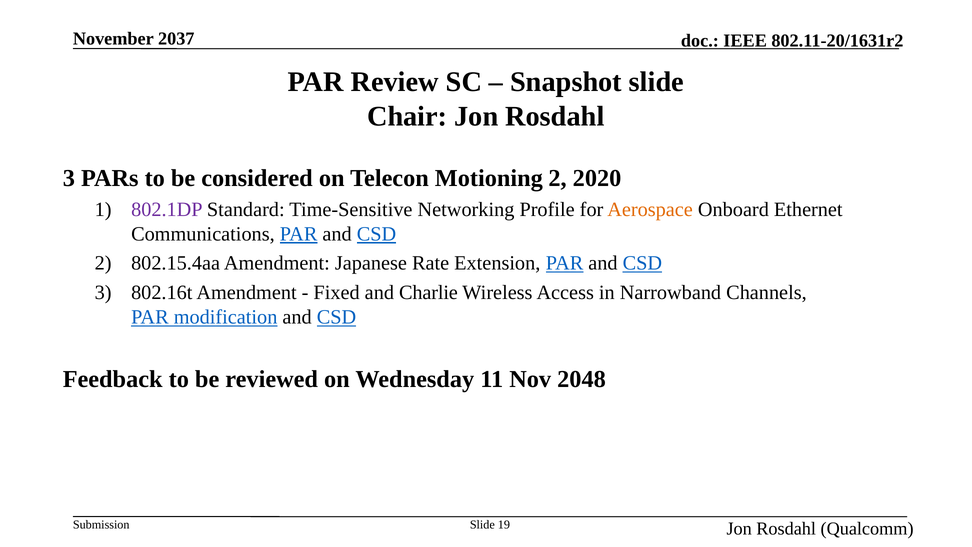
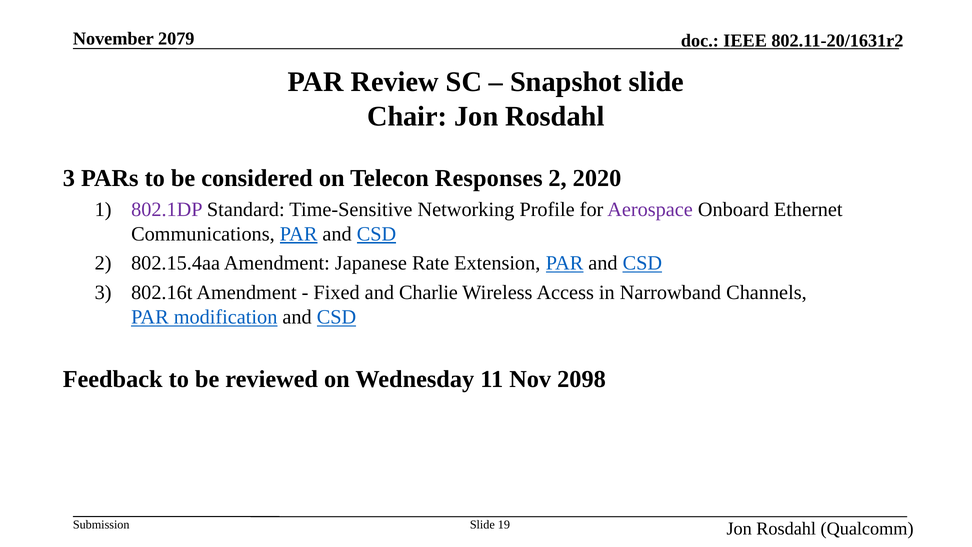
2037: 2037 -> 2079
Motioning: Motioning -> Responses
Aerospace colour: orange -> purple
2048: 2048 -> 2098
